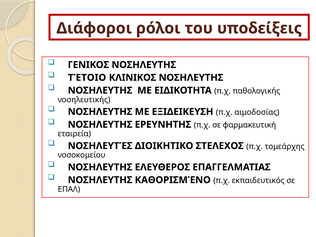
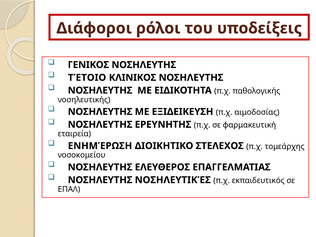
ΝΟΣΗΛΕΥΤΈΣ: ΝΟΣΗΛΕΥΤΈΣ -> ΕΝΗΜΈΡΩΣΗ
ΚΑΘΟΡΙΣΜΈΝΟ: ΚΑΘΟΡΙΣΜΈΝΟ -> ΝΟΣΗΛΕΥΤΙΚΈΣ
